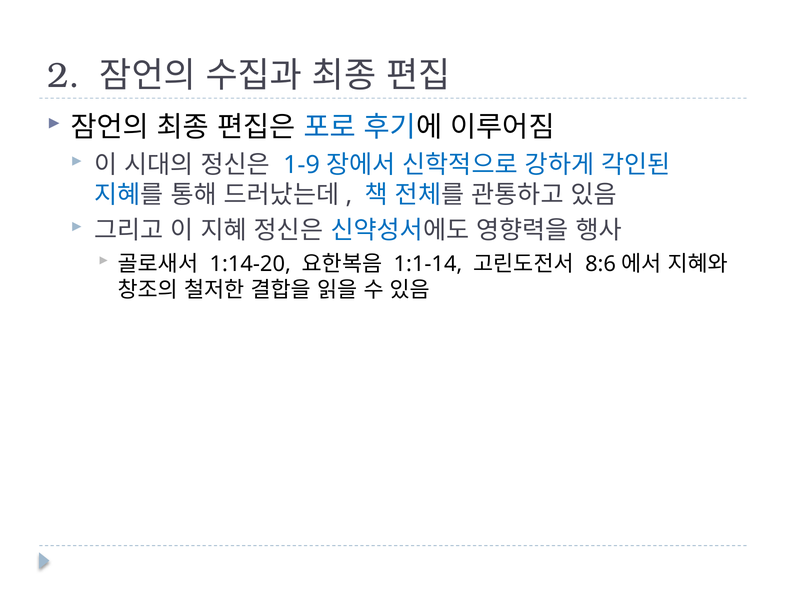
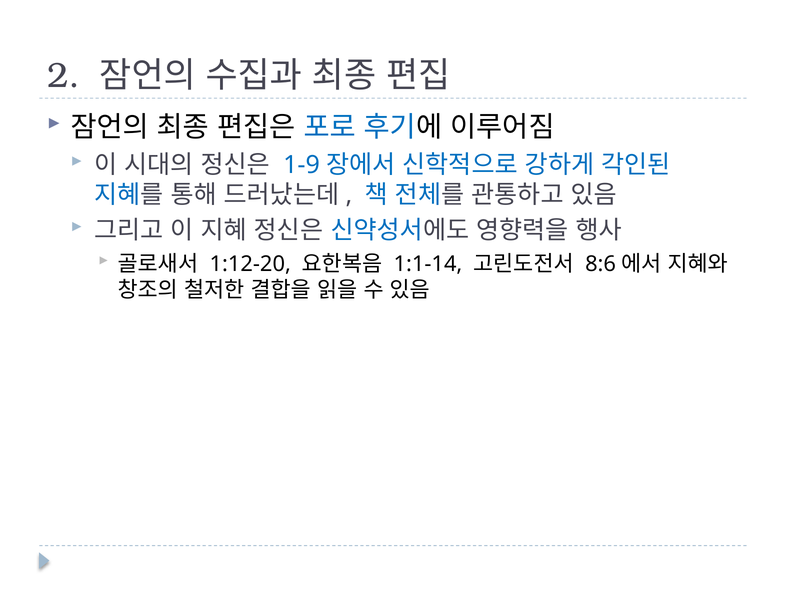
1:14-20: 1:14-20 -> 1:12-20
